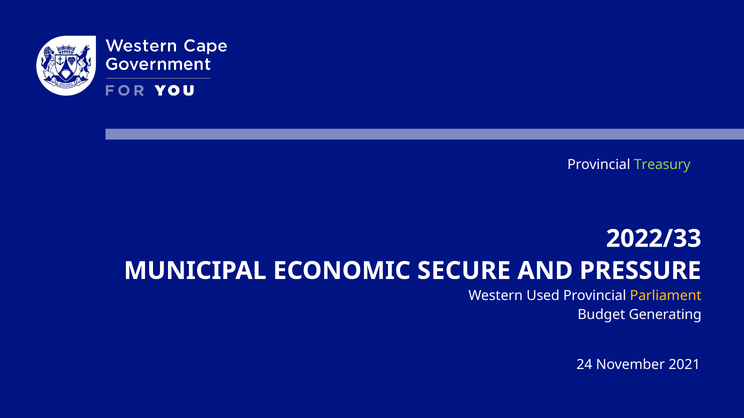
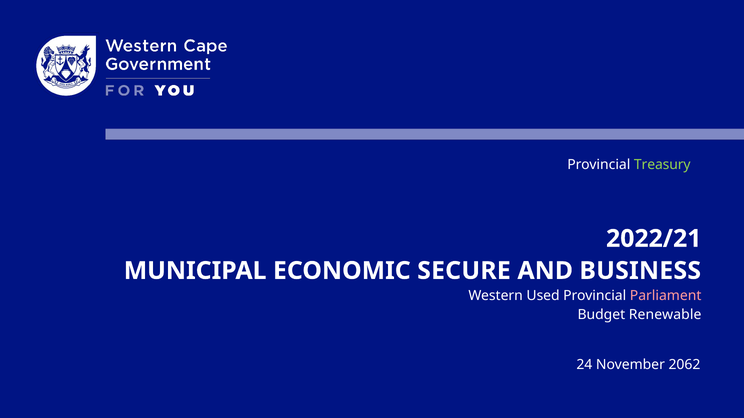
2022/33: 2022/33 -> 2022/21
PRESSURE: PRESSURE -> BUSINESS
Parliament colour: yellow -> pink
Generating: Generating -> Renewable
2021: 2021 -> 2062
